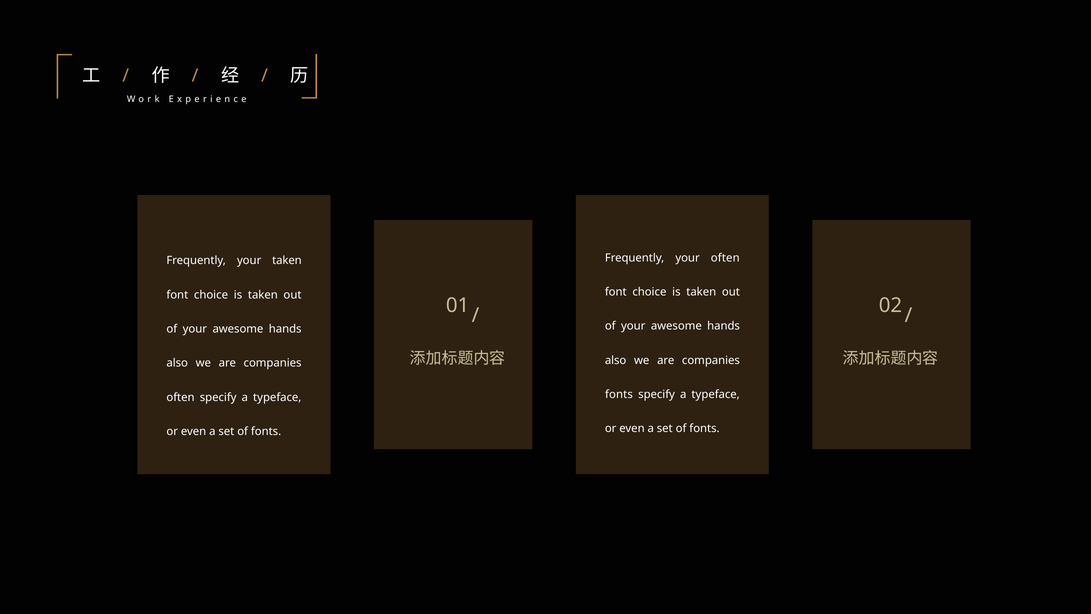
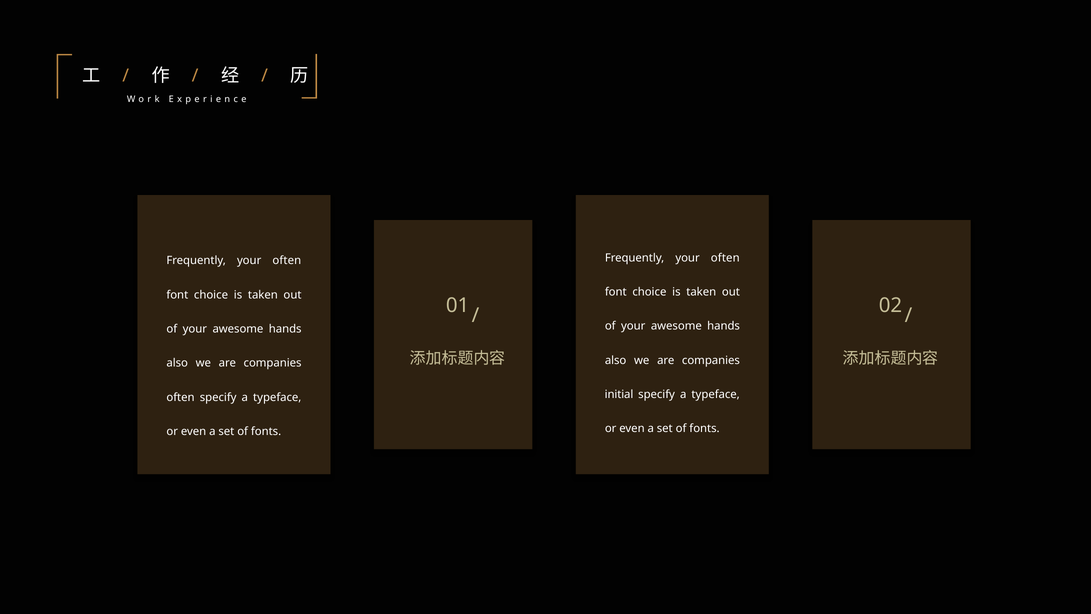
taken at (287, 261): taken -> often
fonts at (619, 394): fonts -> initial
